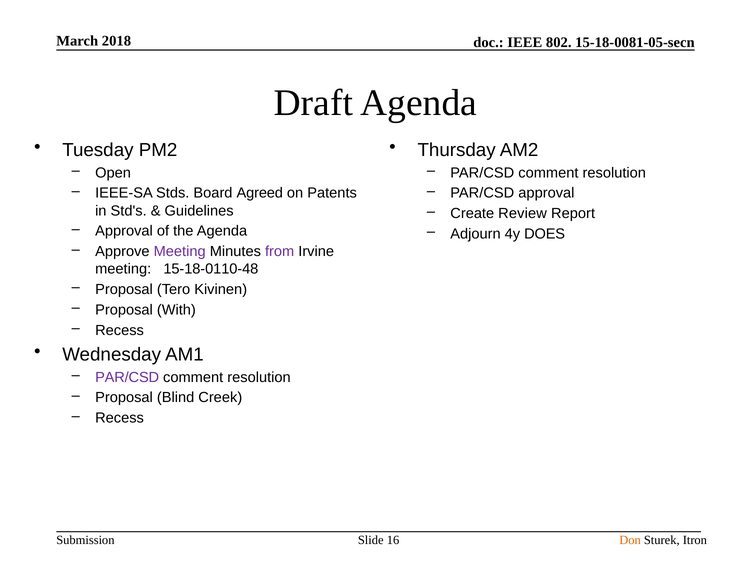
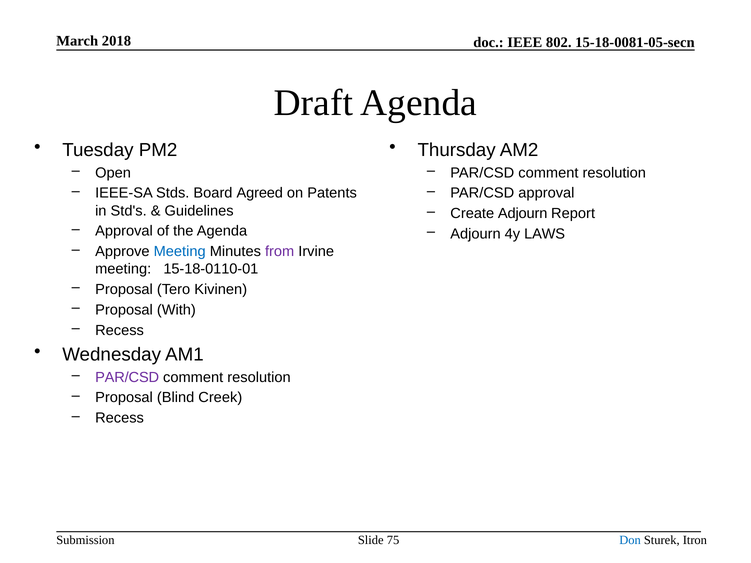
Create Review: Review -> Adjourn
DOES: DOES -> LAWS
Meeting at (180, 252) colour: purple -> blue
15-18-0110-48: 15-18-0110-48 -> 15-18-0110-01
16: 16 -> 75
Don colour: orange -> blue
